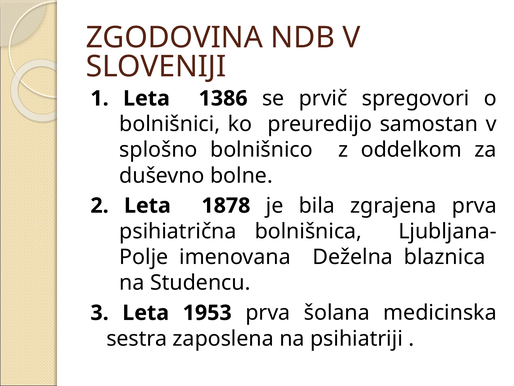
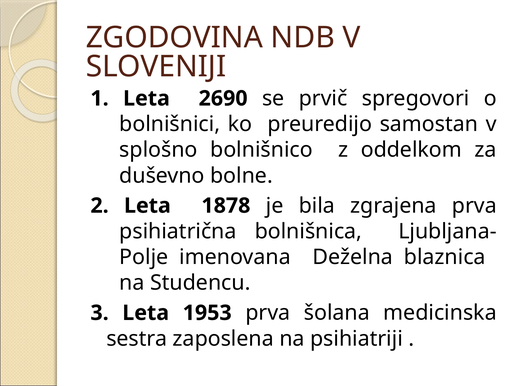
1386: 1386 -> 2690
